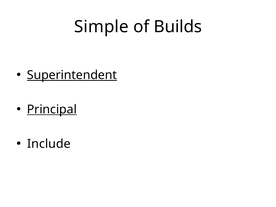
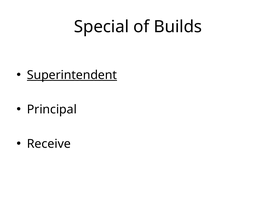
Simple: Simple -> Special
Principal underline: present -> none
Include: Include -> Receive
